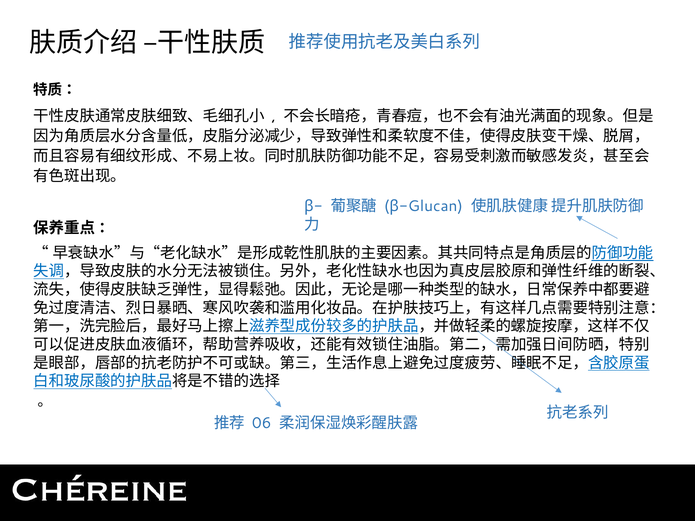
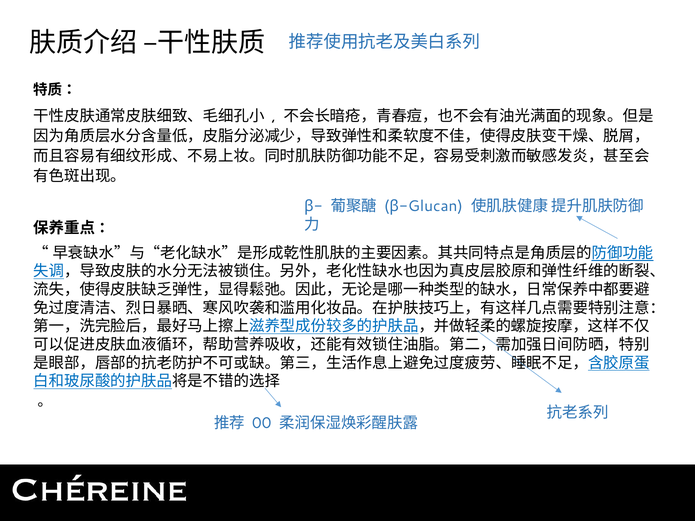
06: 06 -> 00
